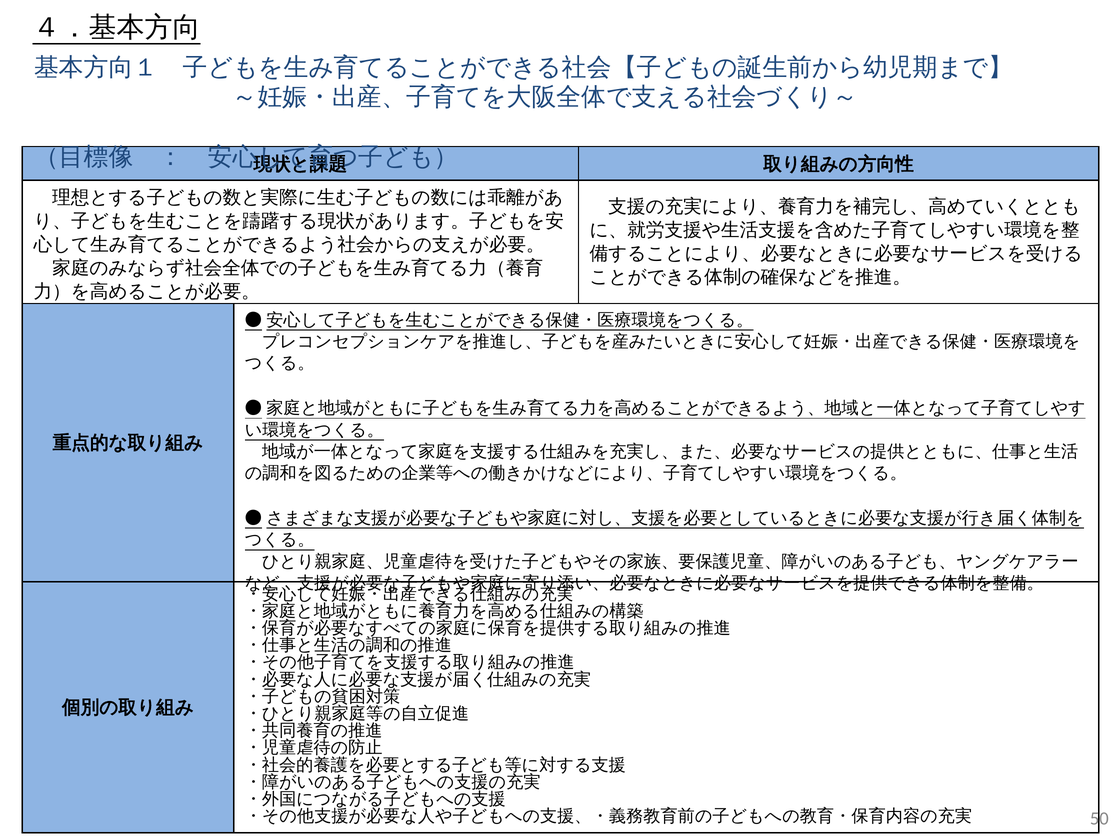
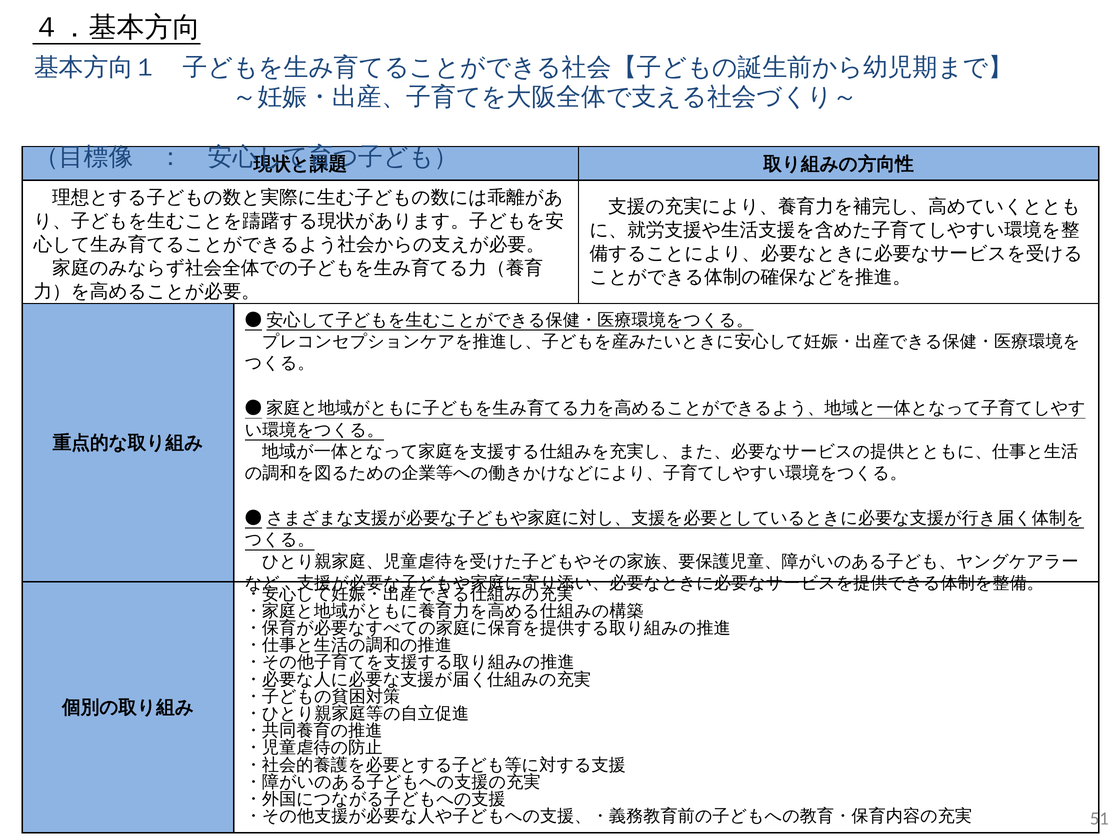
50: 50 -> 51
